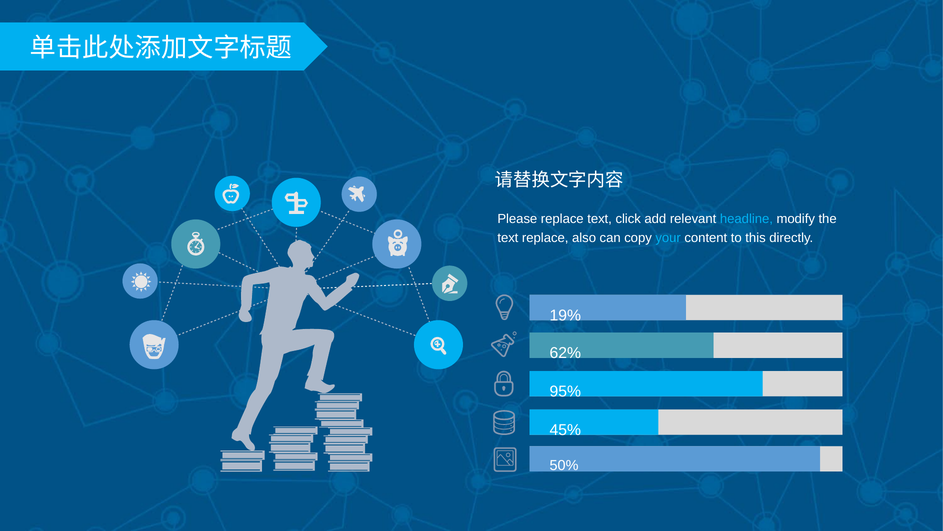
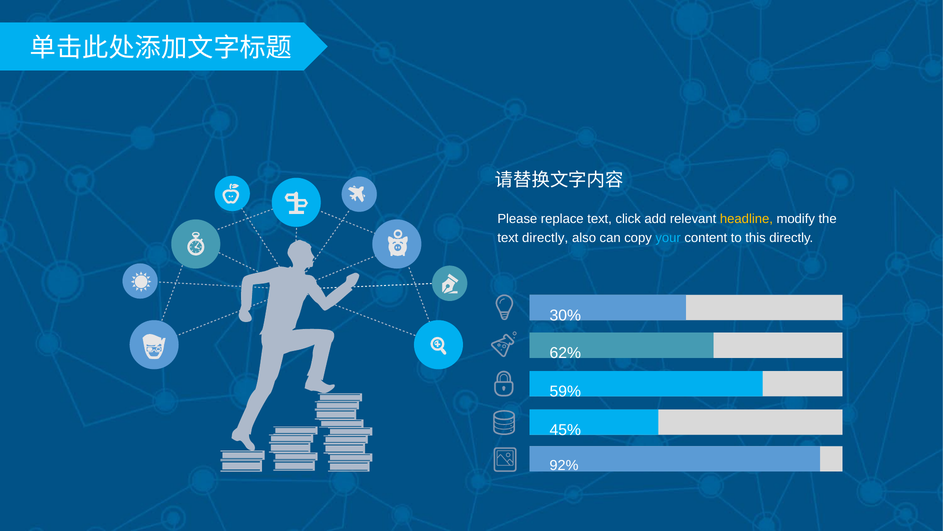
headline colour: light blue -> yellow
text replace: replace -> directly
19%: 19% -> 30%
95%: 95% -> 59%
50%: 50% -> 92%
